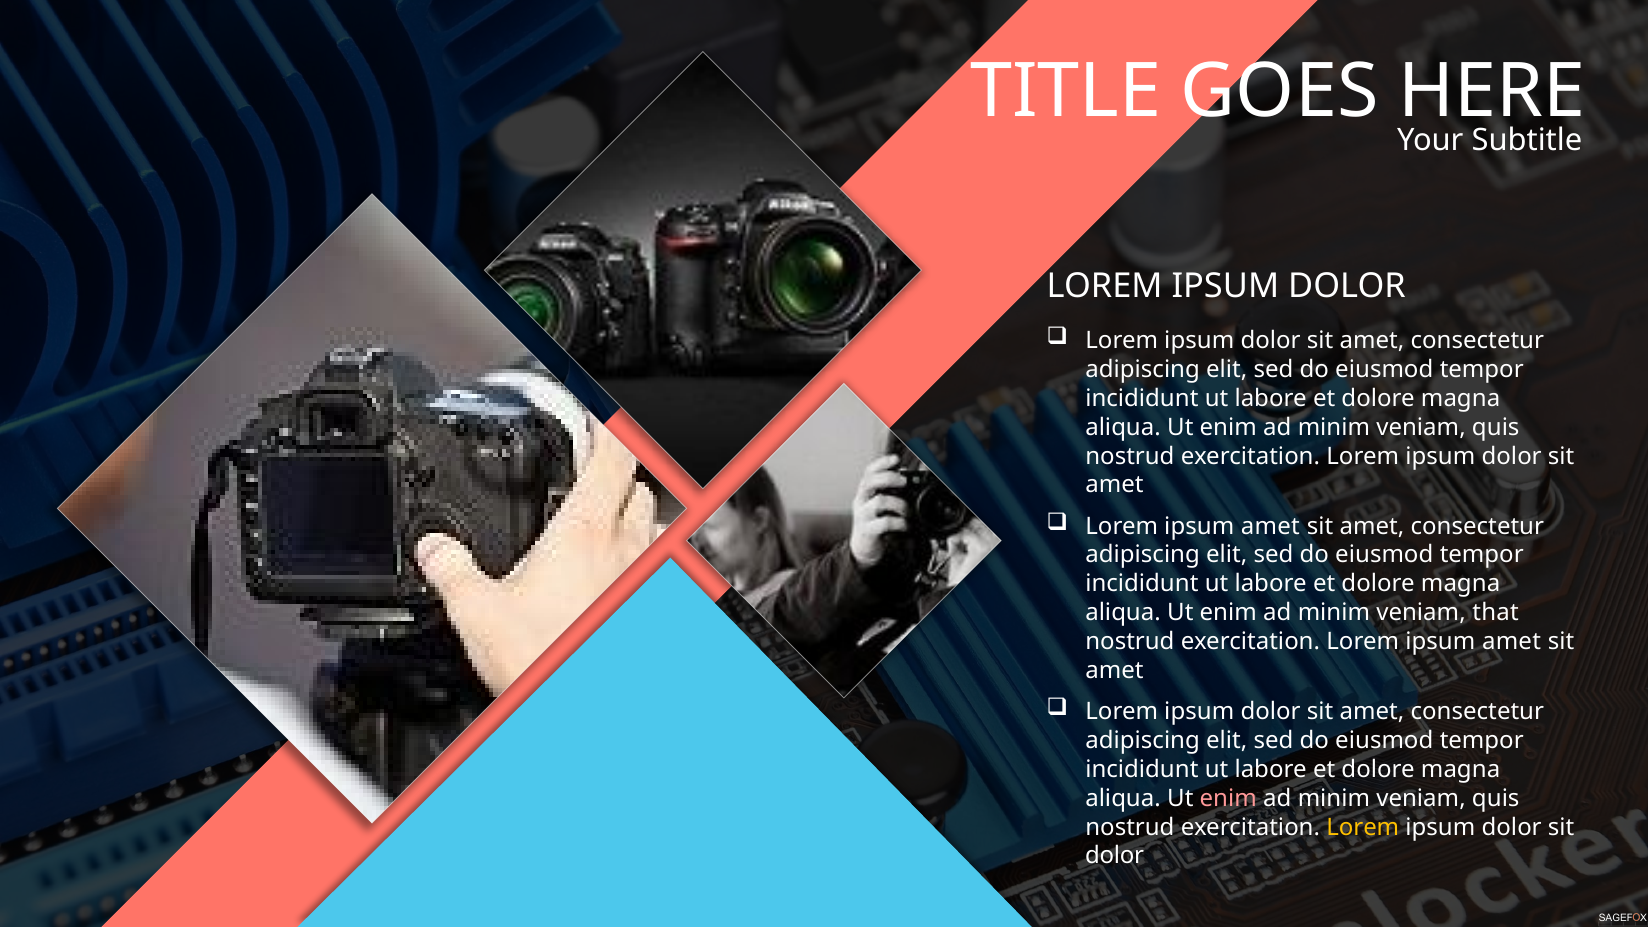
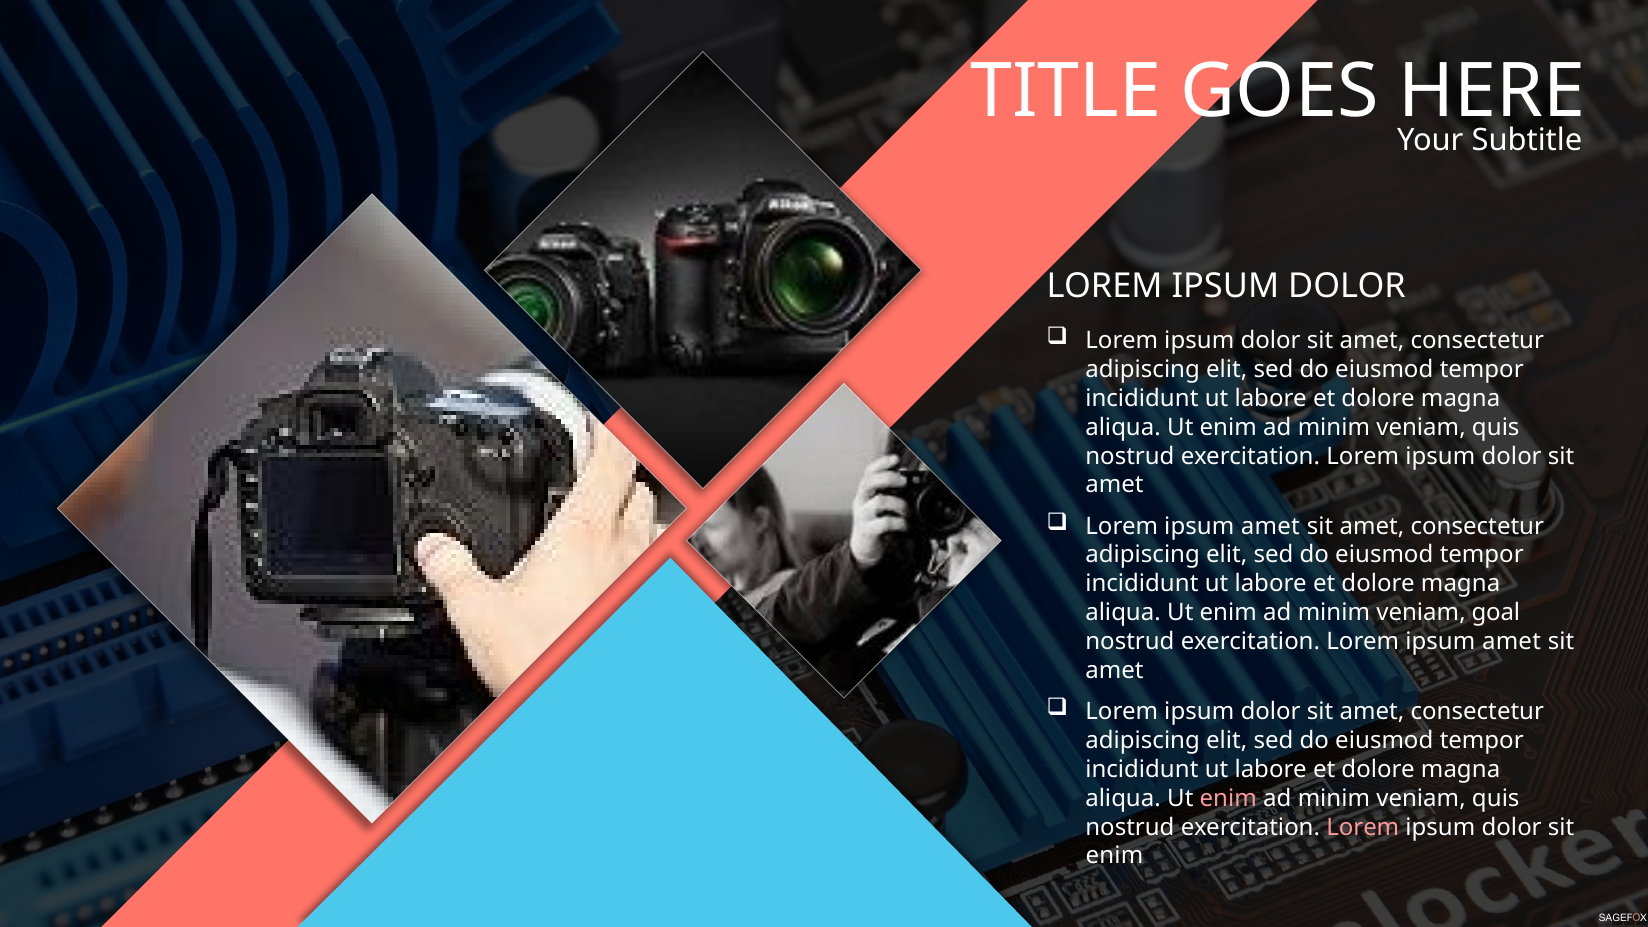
that: that -> goal
Lorem at (1363, 827) colour: yellow -> pink
dolor at (1115, 856): dolor -> enim
